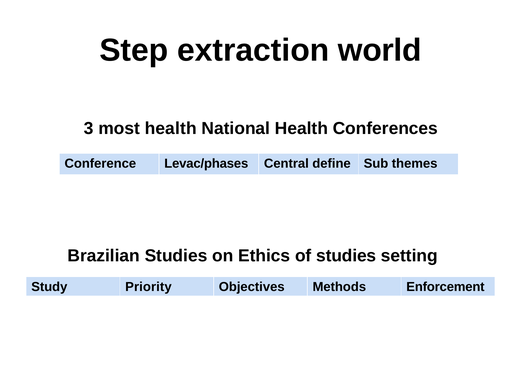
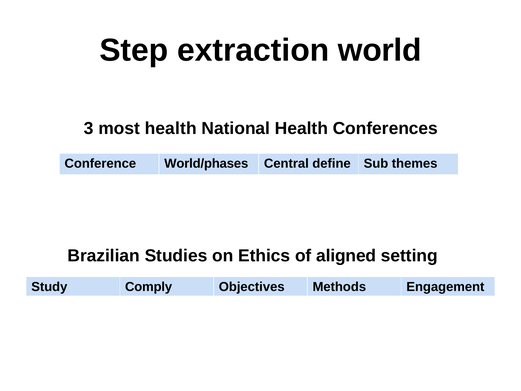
Levac/phases: Levac/phases -> World/phases
of studies: studies -> aligned
Priority: Priority -> Comply
Enforcement: Enforcement -> Engagement
